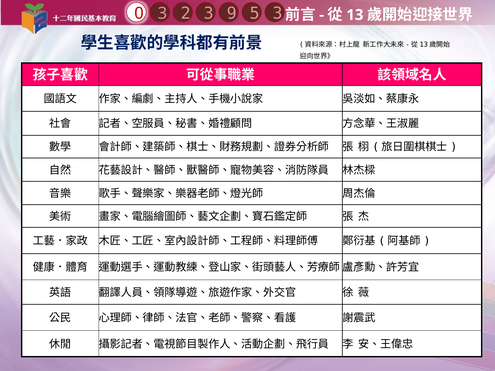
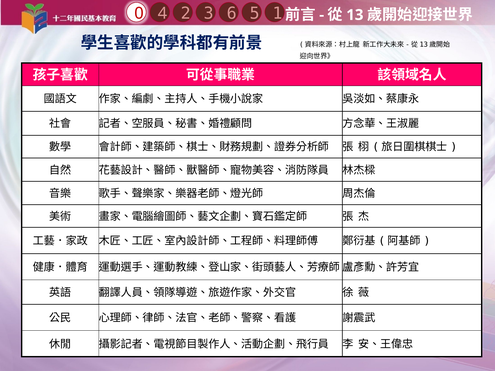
9: 9 -> 6
5 3: 3 -> 1
0 3: 3 -> 4
